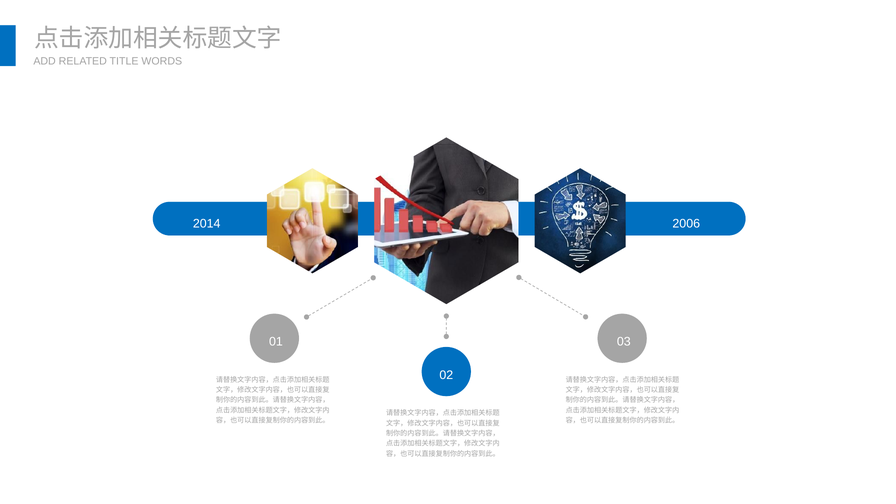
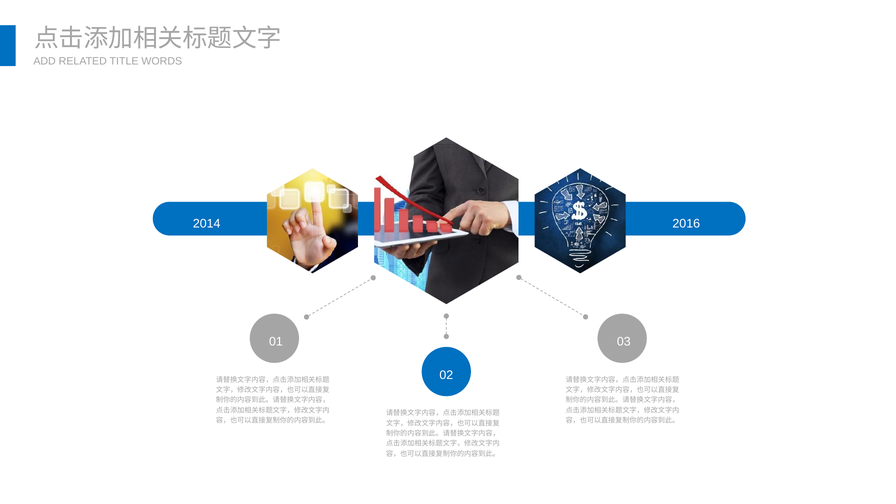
2006: 2006 -> 2016
